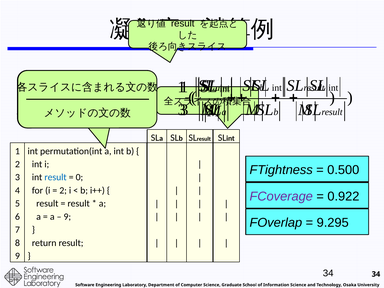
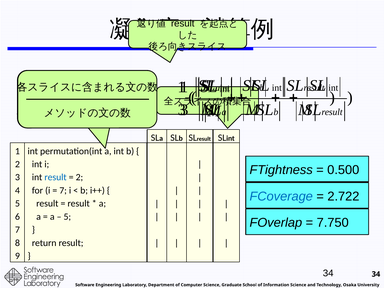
0 at (79, 177): 0 -> 2
2 at (63, 190): 2 -> 7
FCoverage colour: purple -> blue
0.922: 0.922 -> 2.722
9 at (67, 217): 9 -> 5
9.295: 9.295 -> 7.750
